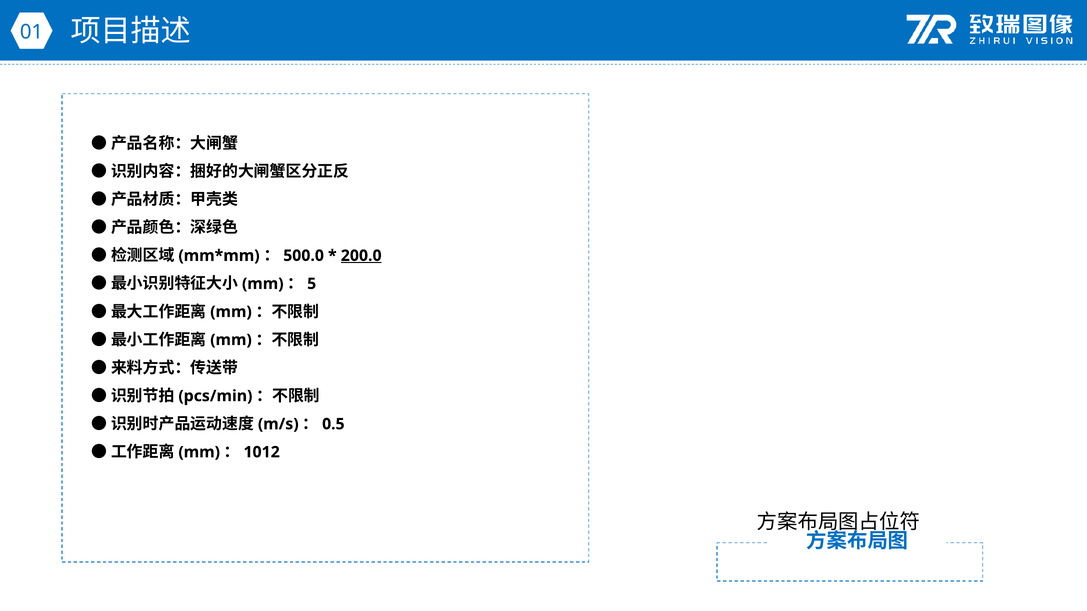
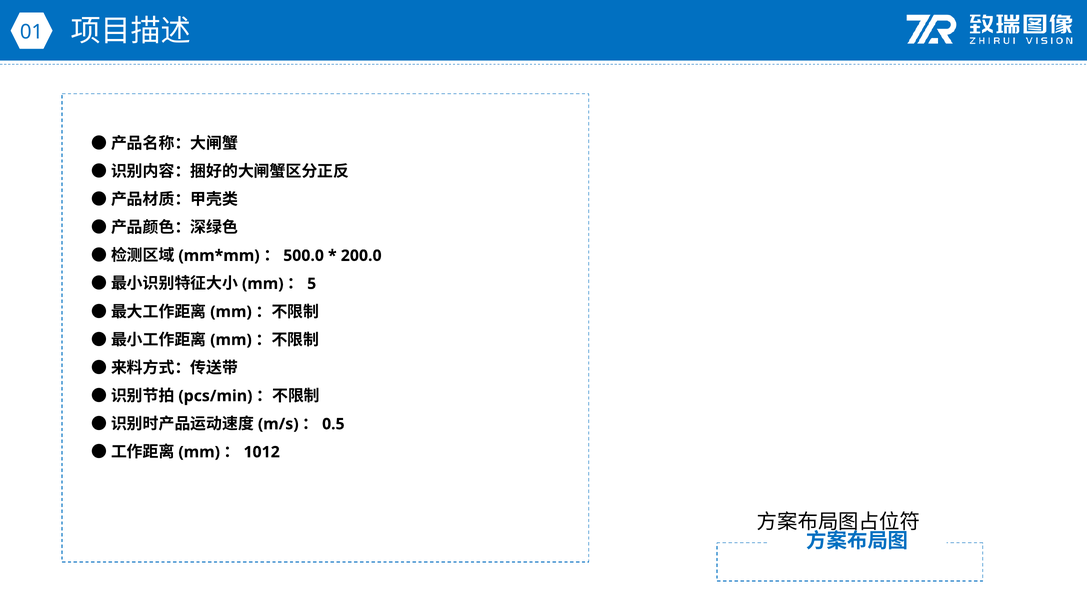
200.0 underline: present -> none
